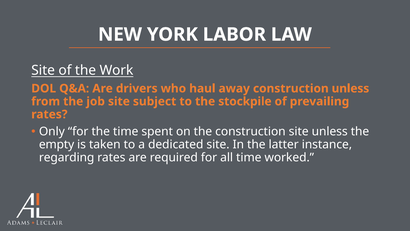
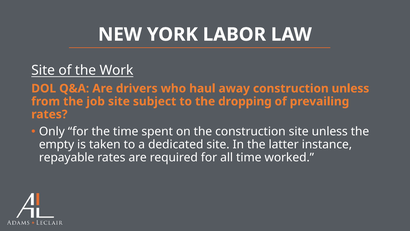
stockpile: stockpile -> dropping
regarding: regarding -> repayable
